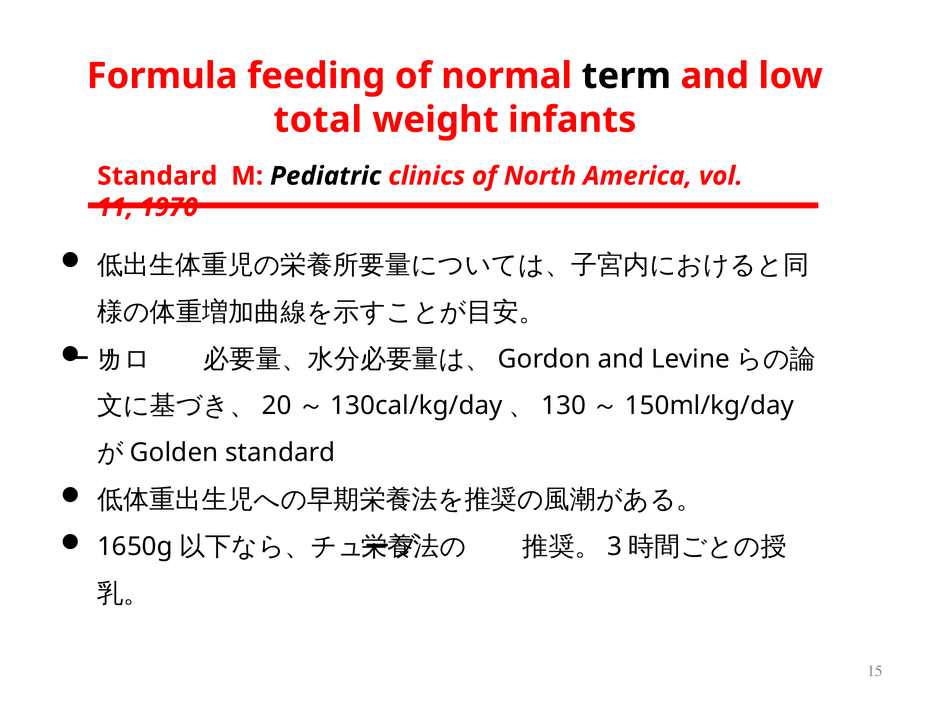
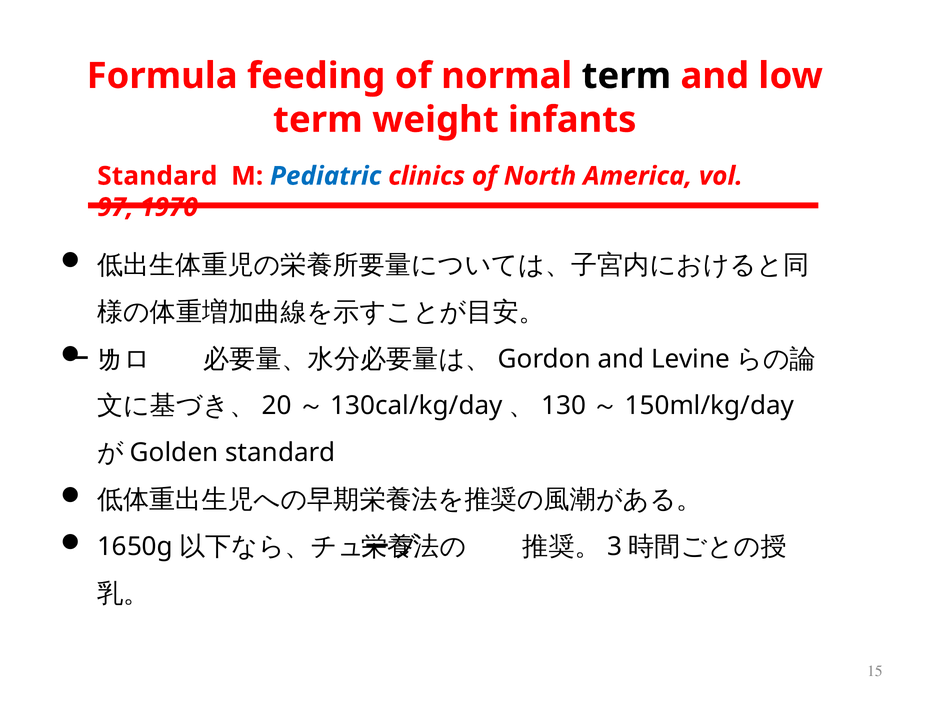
total at (318, 120): total -> term
Pediatric colour: black -> blue
11: 11 -> 97
